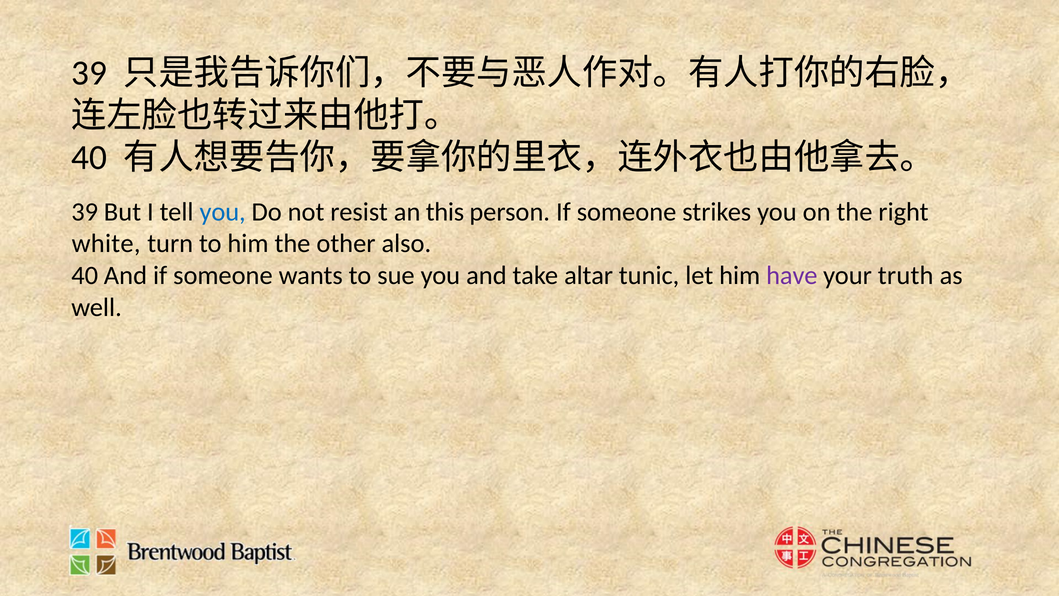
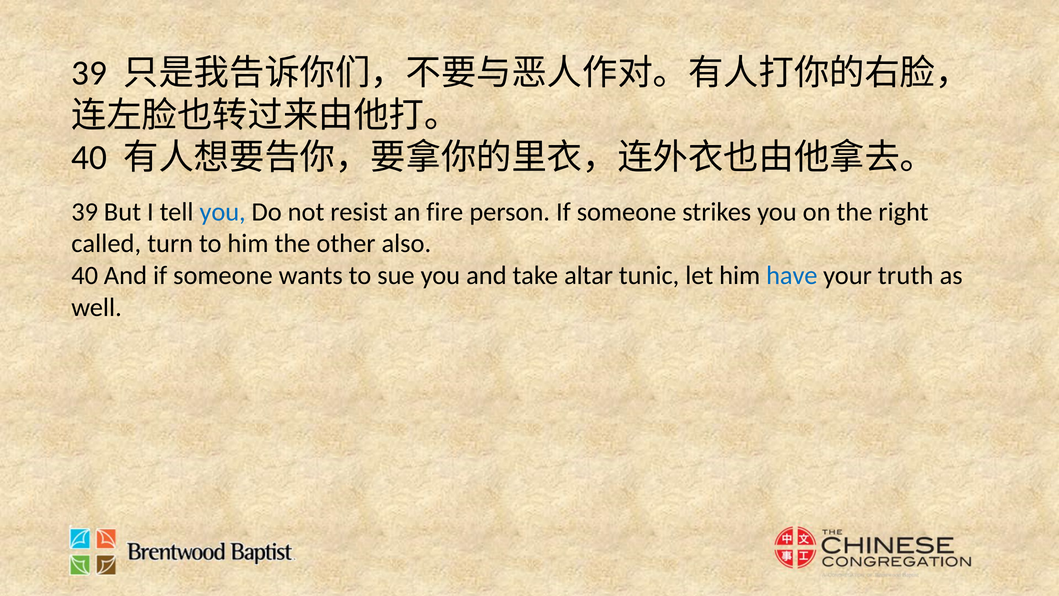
this: this -> fire
white: white -> called
have colour: purple -> blue
